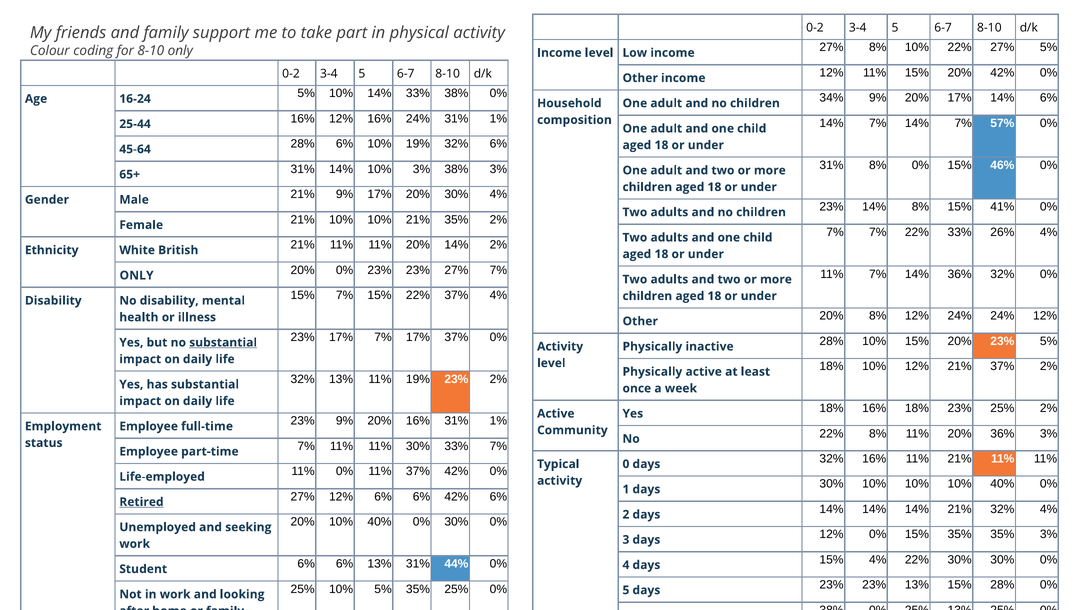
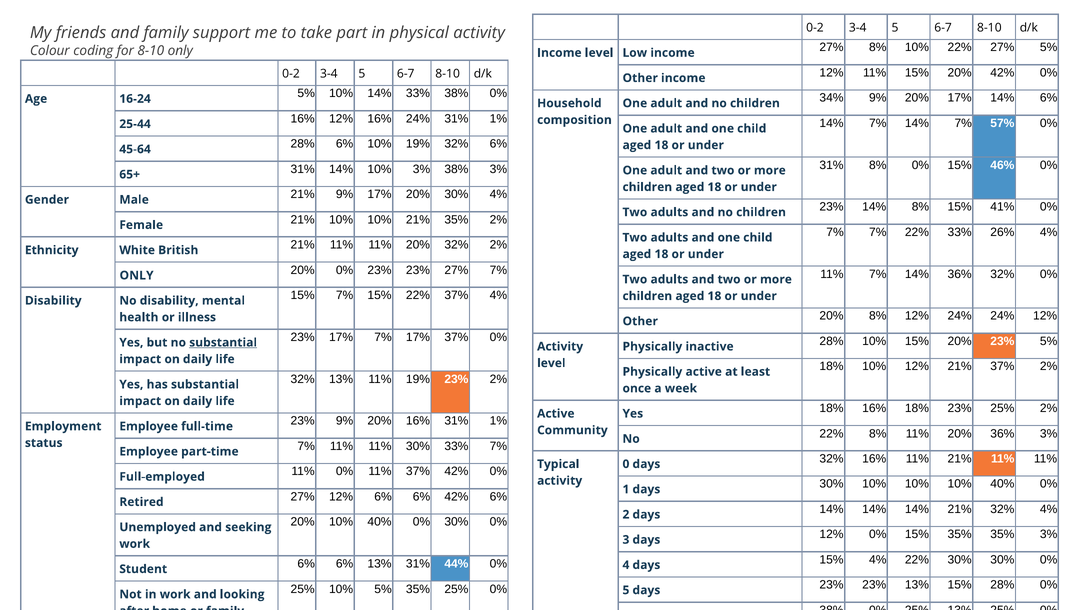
20% 14%: 14% -> 32%
Life-employed: Life-employed -> Full-employed
Retired underline: present -> none
